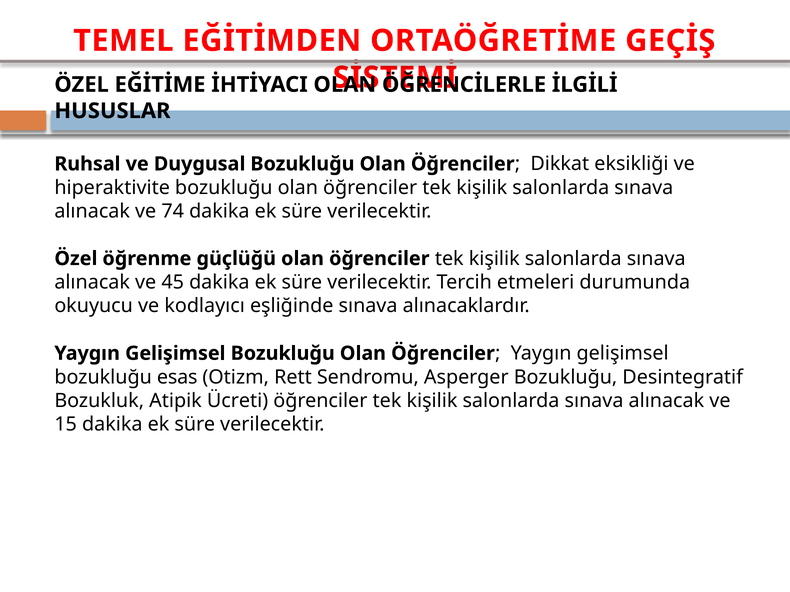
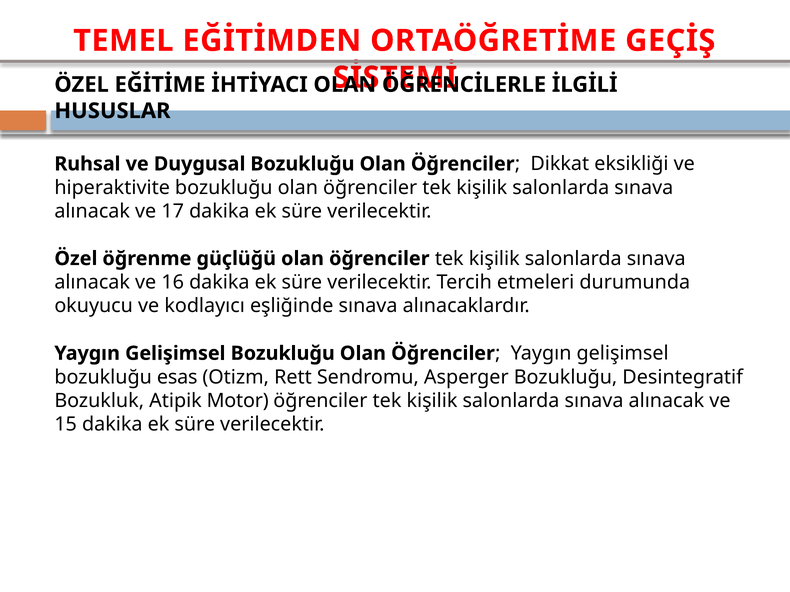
74: 74 -> 17
45: 45 -> 16
Ücreti: Ücreti -> Motor
